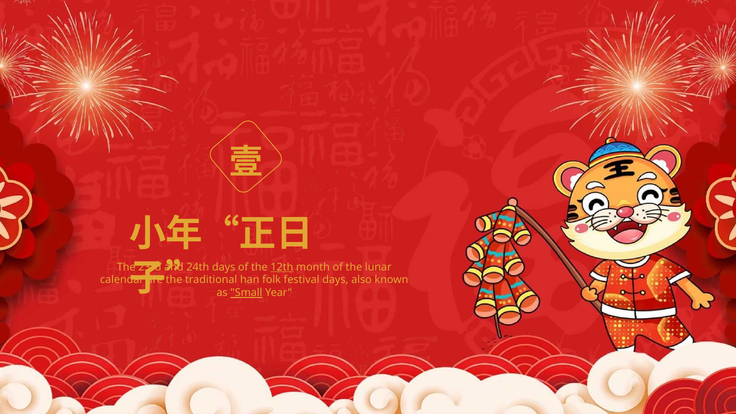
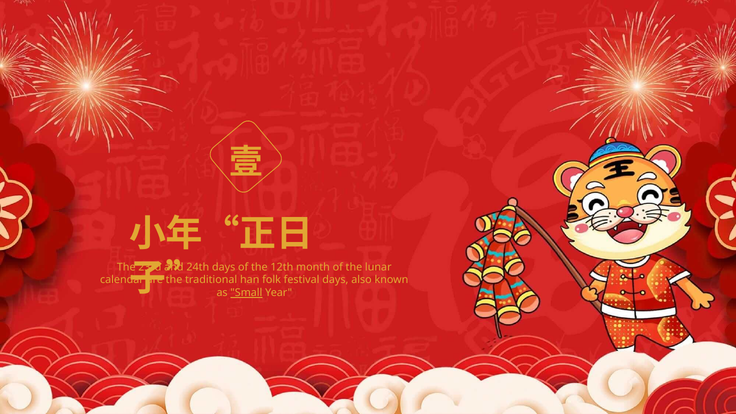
12th underline: present -> none
